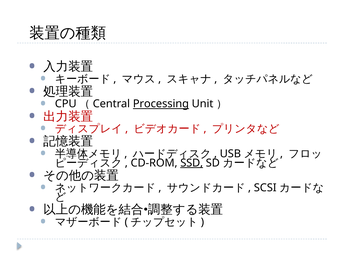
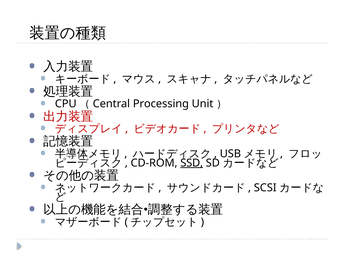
Processing underline: present -> none
